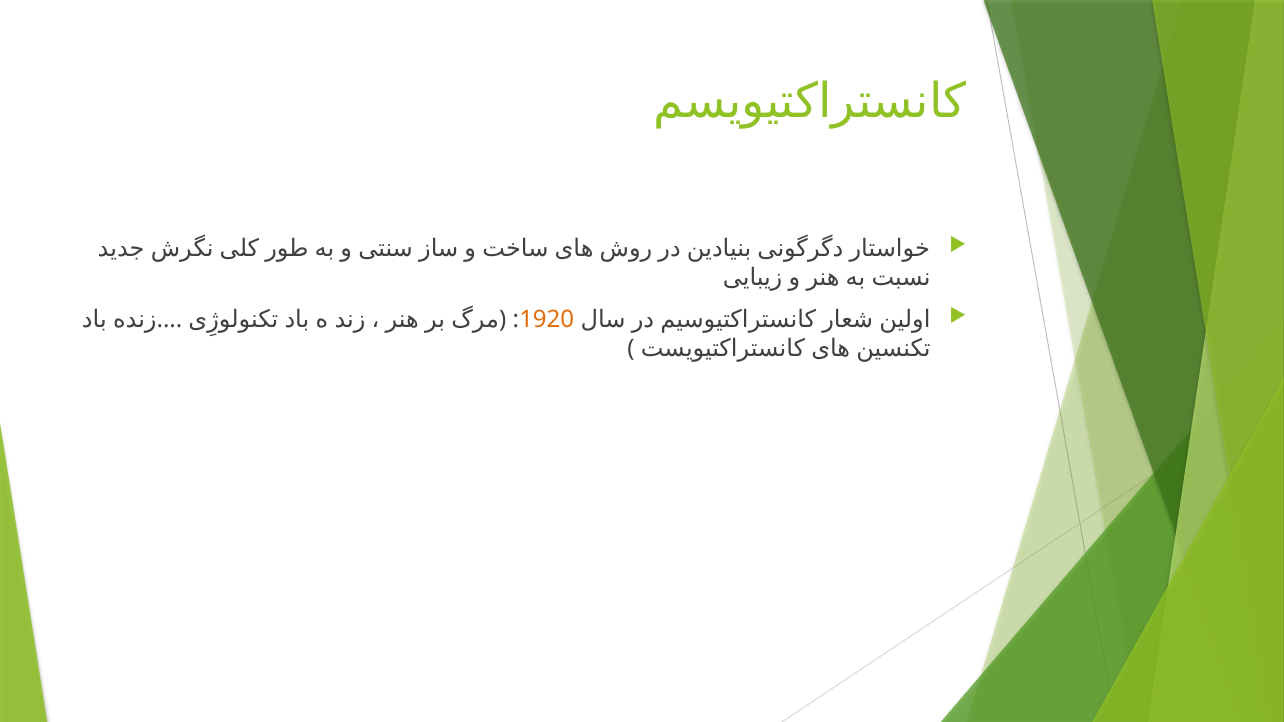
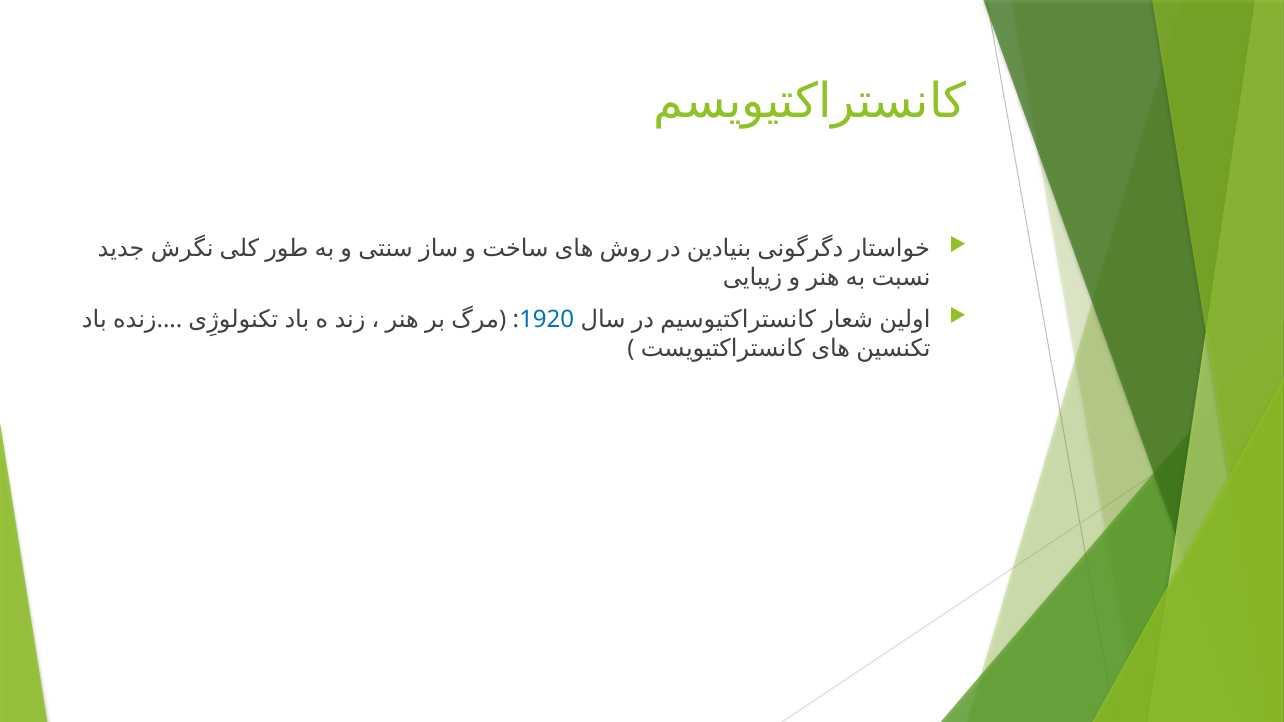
1920 colour: orange -> blue
